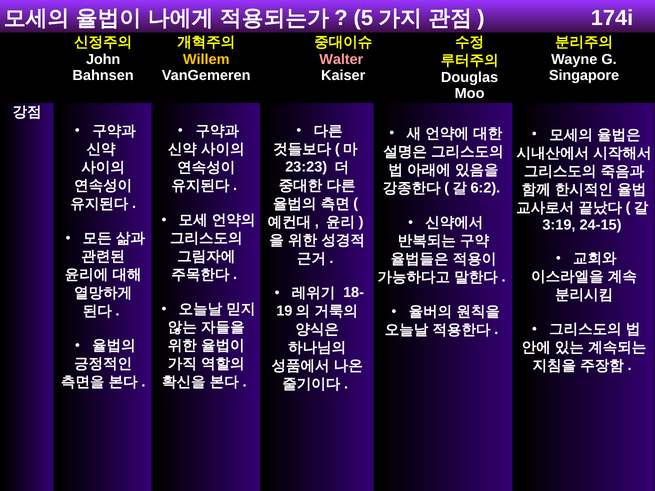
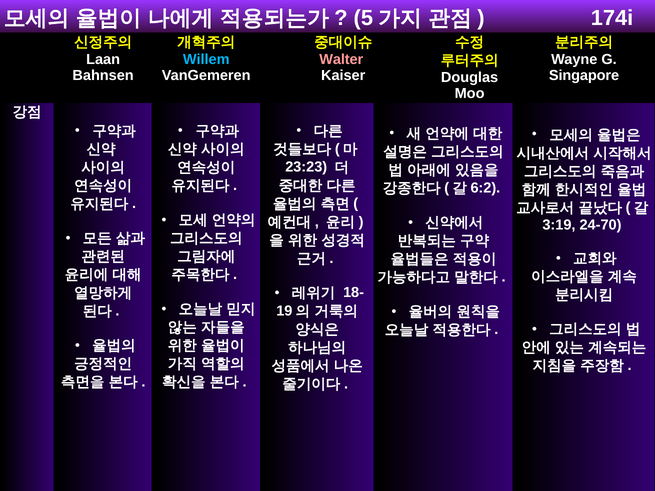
John: John -> Laan
Willem colour: yellow -> light blue
24-15: 24-15 -> 24-70
